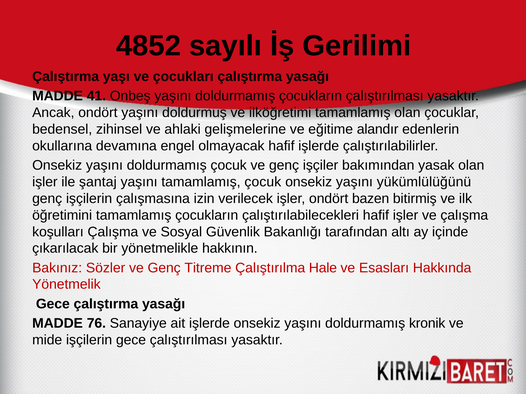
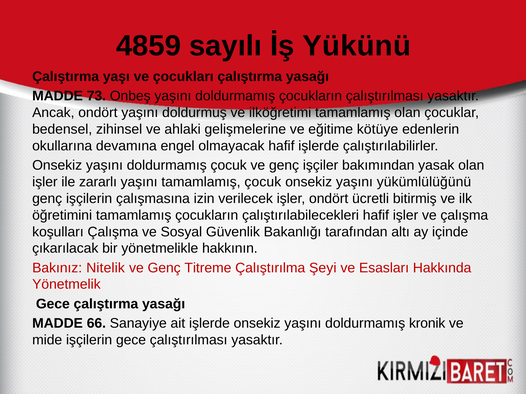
4852: 4852 -> 4859
Gerilimi: Gerilimi -> Yükünü
41: 41 -> 73
alandır: alandır -> kötüye
şantaj: şantaj -> zararlı
bazen: bazen -> ücretli
Sözler: Sözler -> Nitelik
Hale: Hale -> Şeyi
76: 76 -> 66
